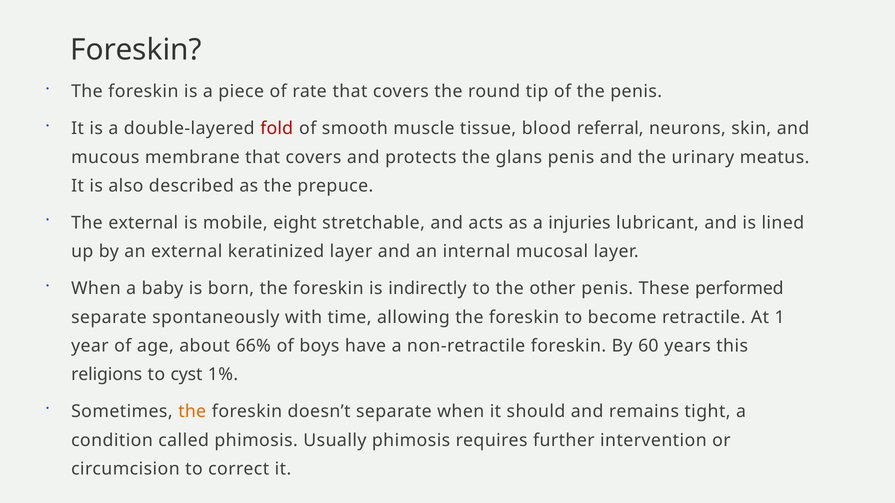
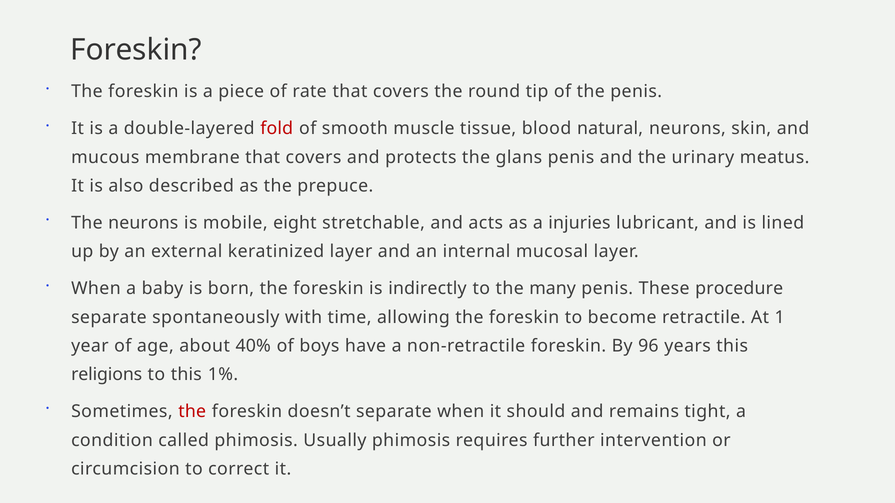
referral: referral -> natural
The external: external -> neurons
other: other -> many
performed: performed -> procedure
66%: 66% -> 40%
60: 60 -> 96
to cyst: cyst -> this
the at (192, 412) colour: orange -> red
